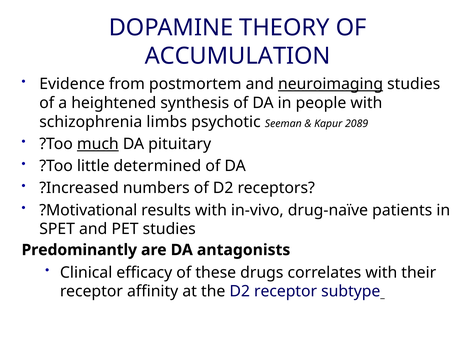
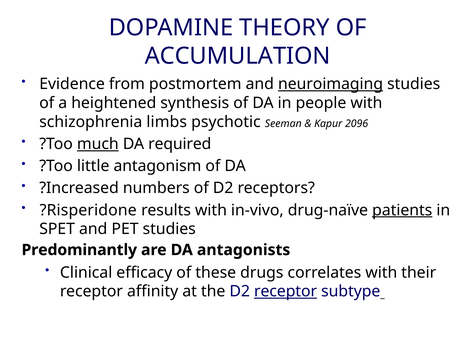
2089: 2089 -> 2096
pituitary: pituitary -> required
determined: determined -> antagonism
?Motivational: ?Motivational -> ?Risperidone
patients underline: none -> present
receptor at (286, 291) underline: none -> present
